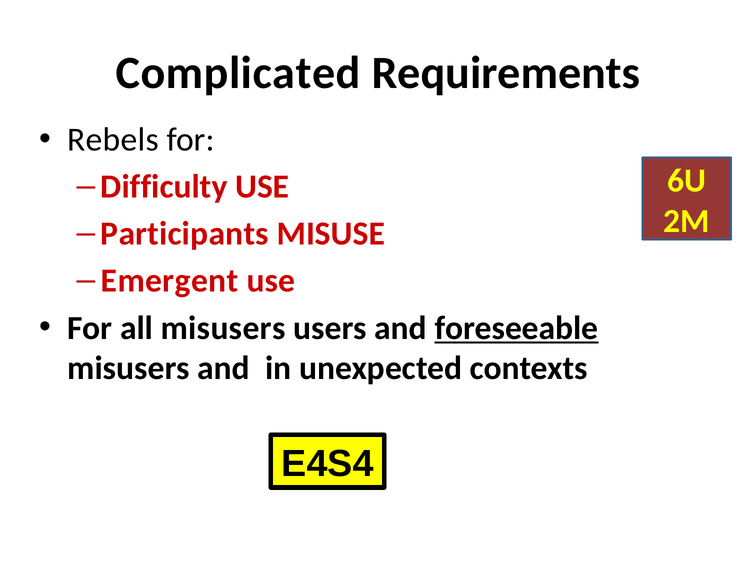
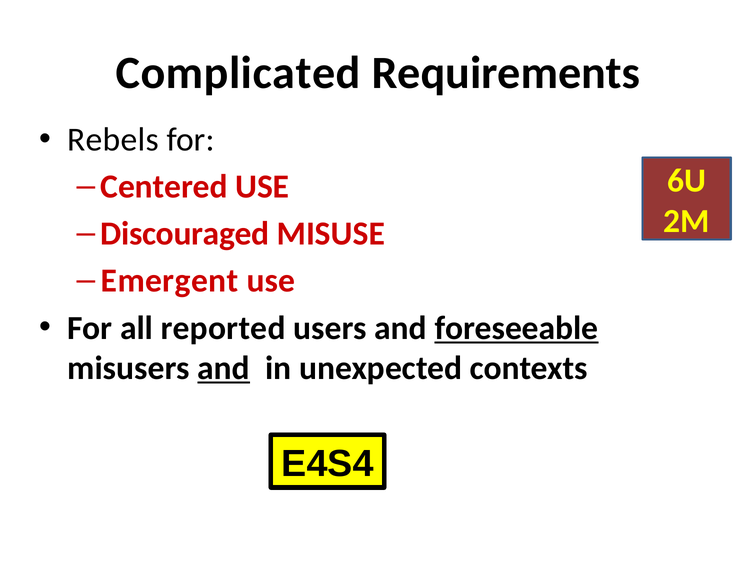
Difficulty: Difficulty -> Centered
Participants: Participants -> Discouraged
all misusers: misusers -> reported
and at (224, 368) underline: none -> present
